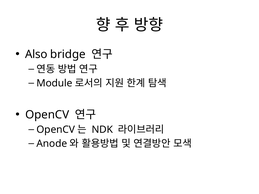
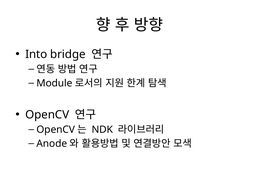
Also: Also -> Into
